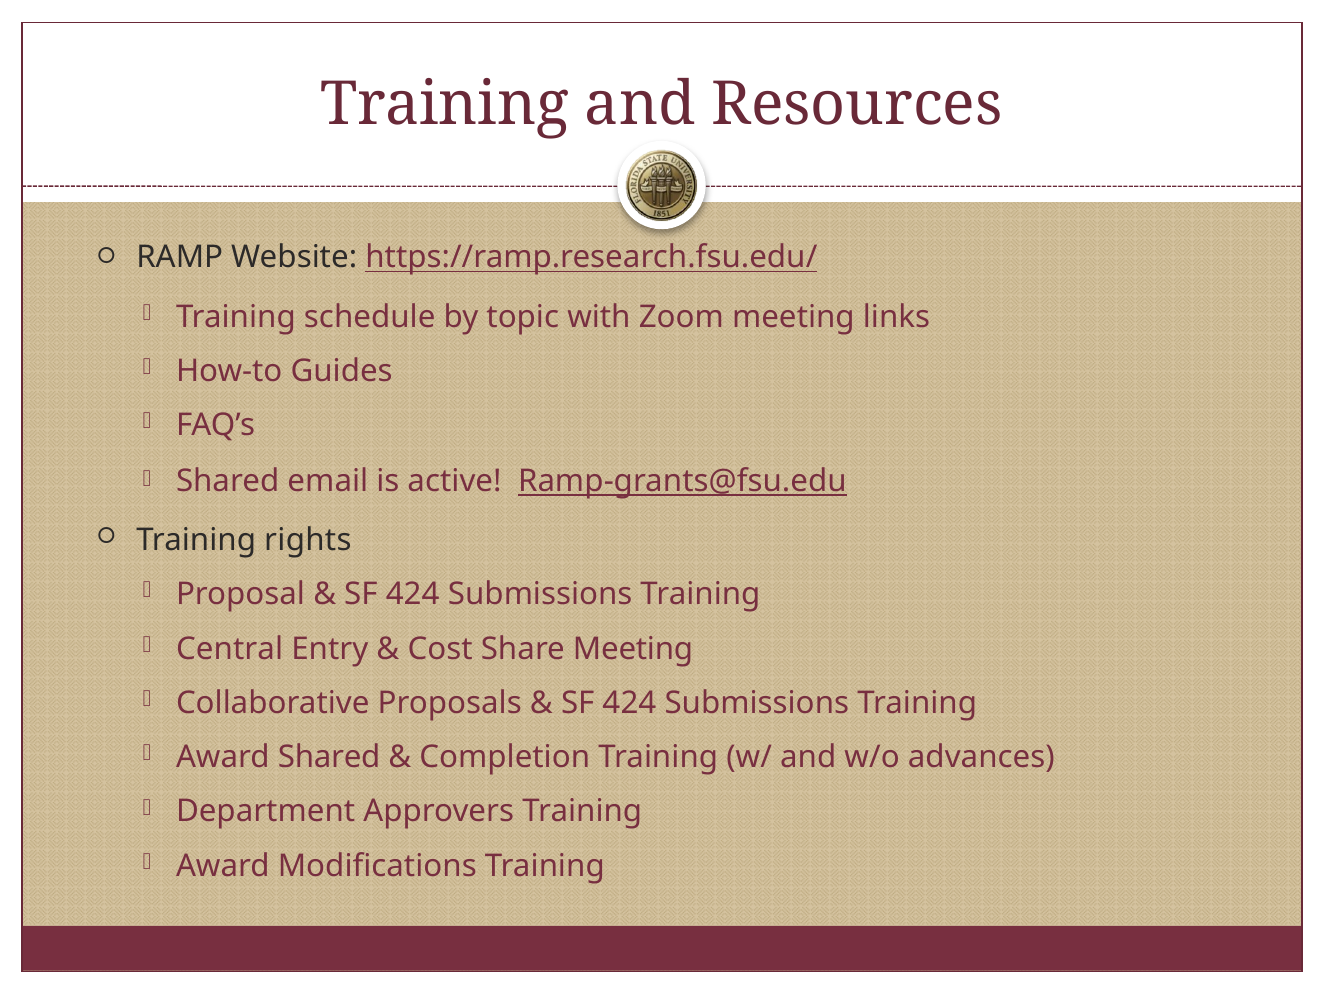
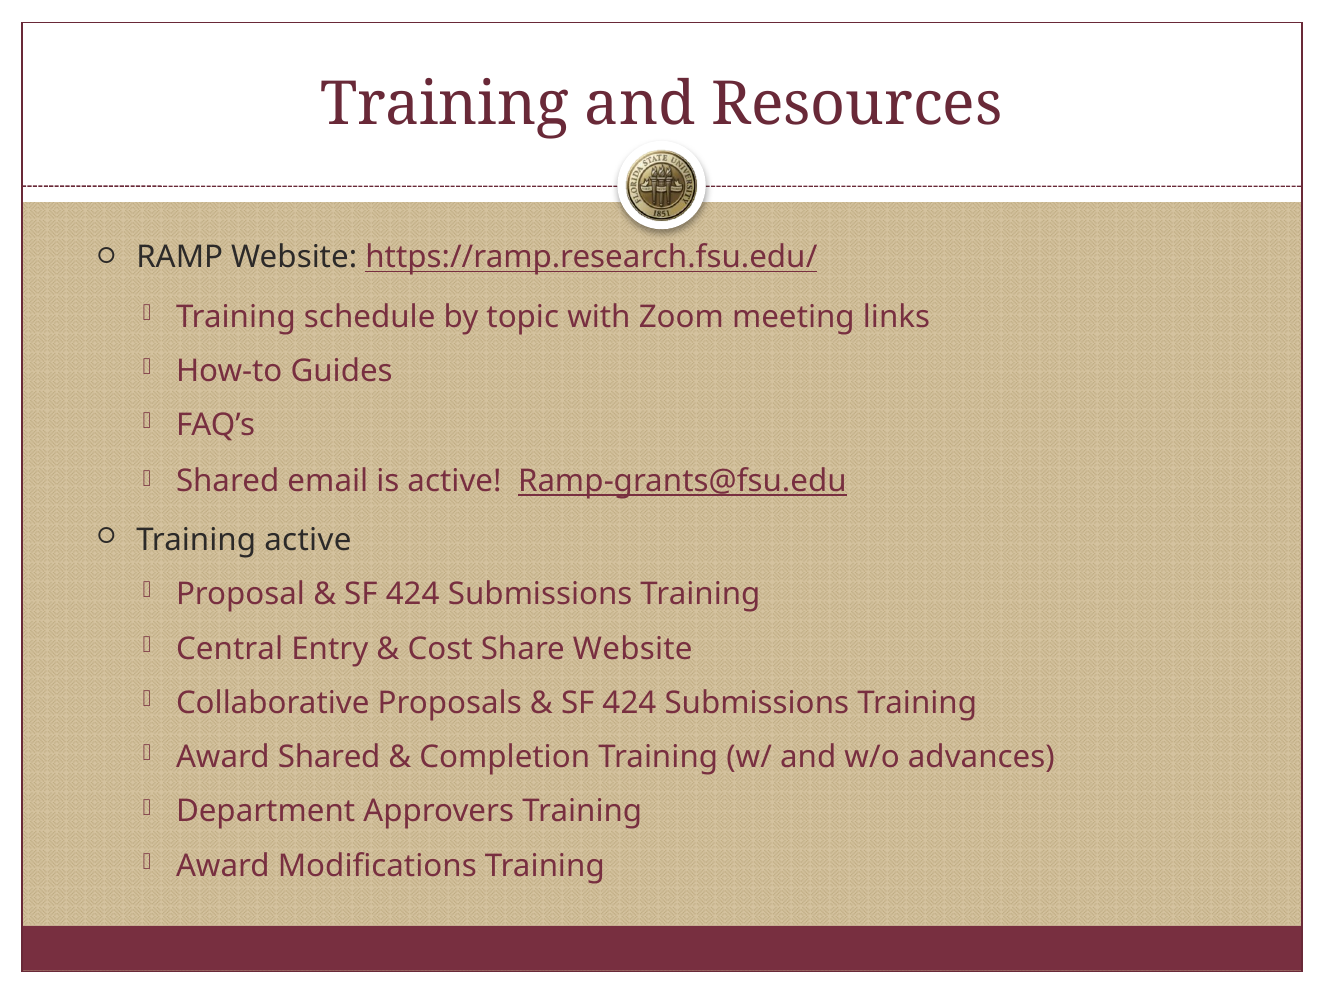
Training rights: rights -> active
Share Meeting: Meeting -> Website
